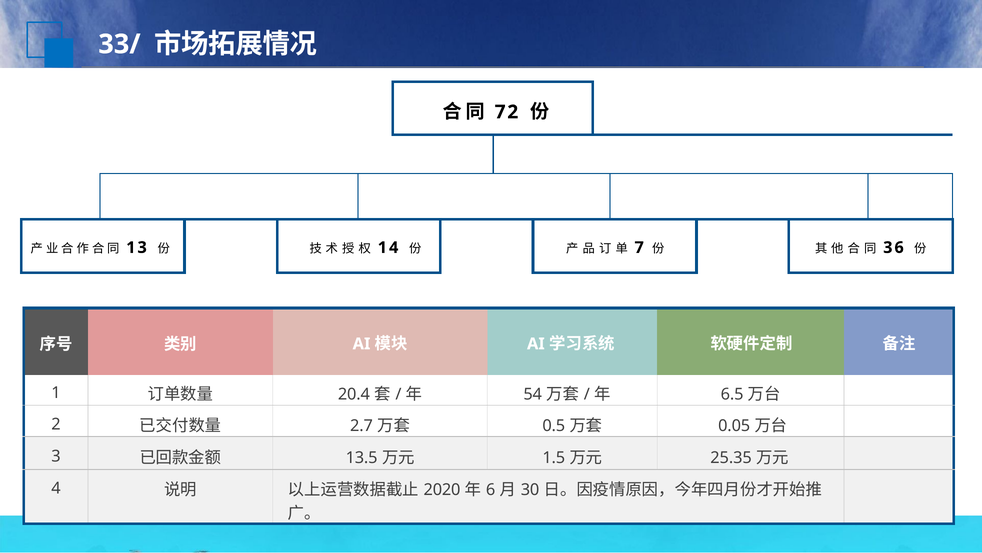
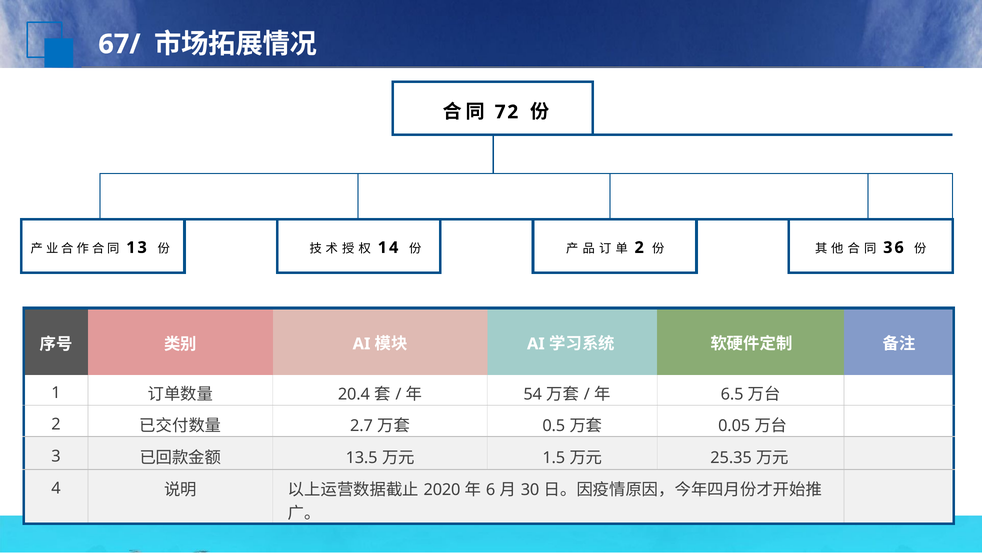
33/: 33/ -> 67/
7 at (639, 248): 7 -> 2
